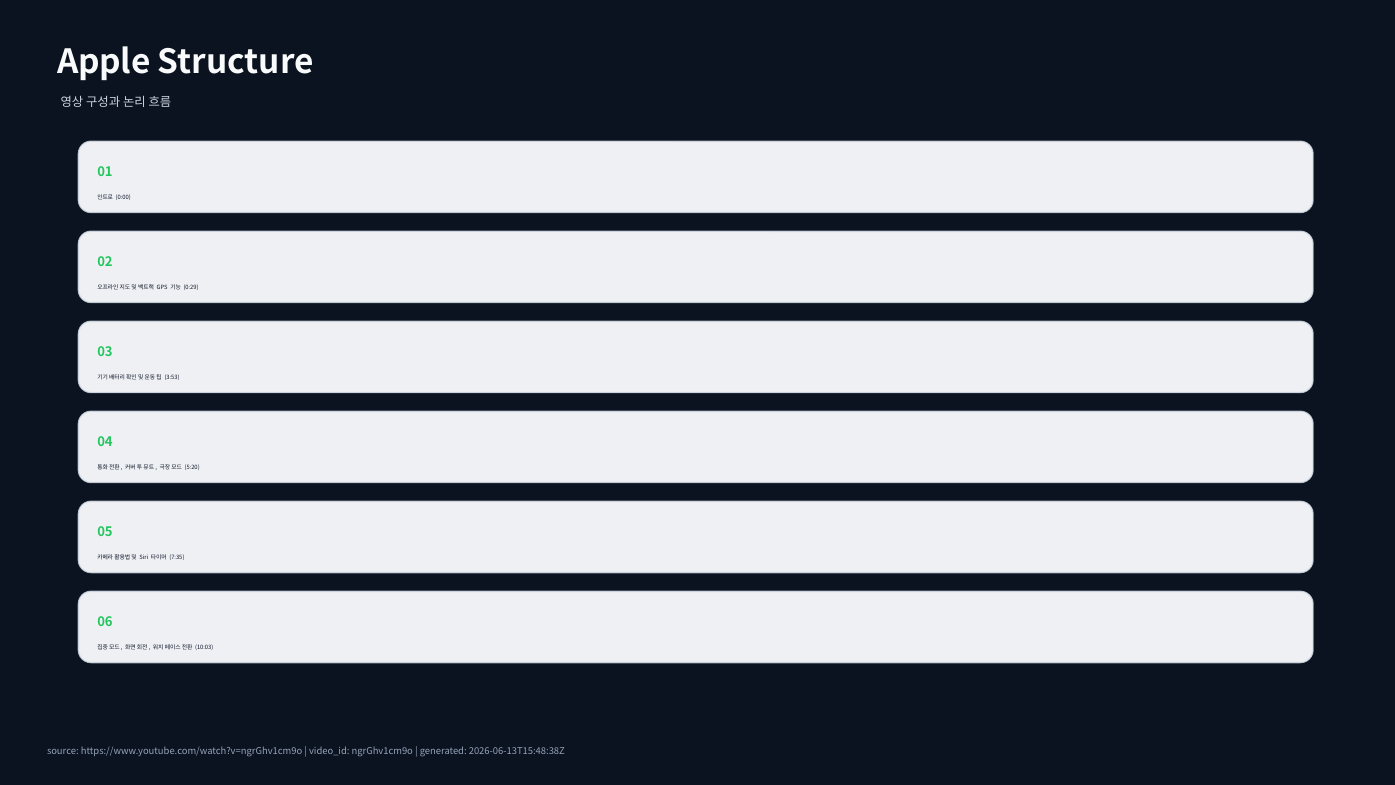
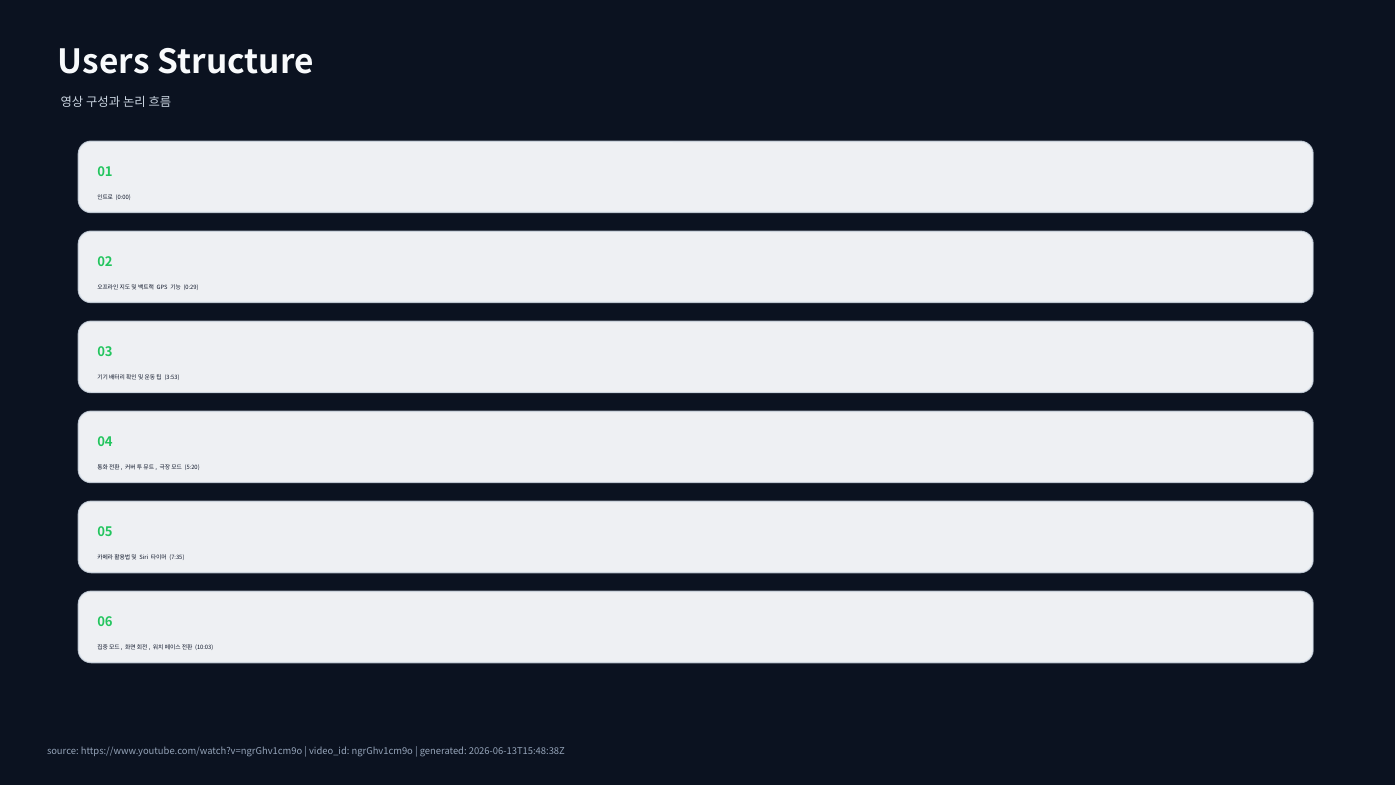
Apple: Apple -> Users
